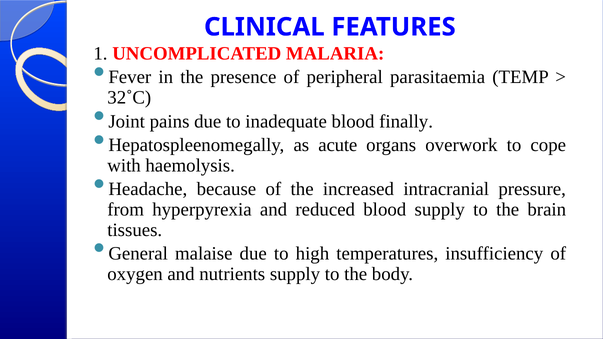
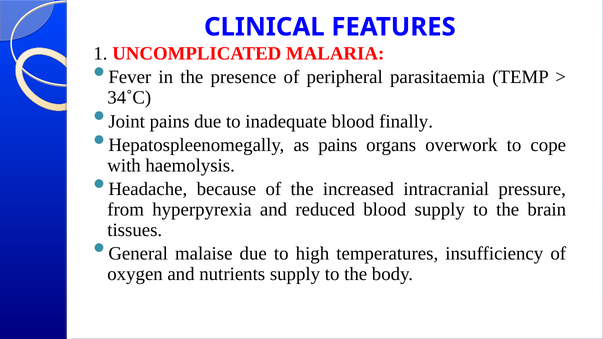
32˚C: 32˚C -> 34˚C
as acute: acute -> pains
